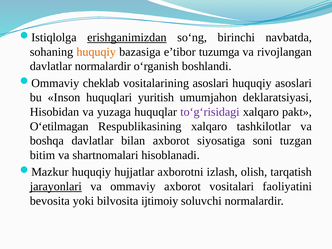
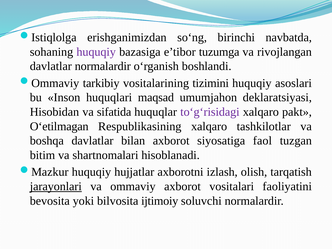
erishganimizdan underline: present -> none
huquqiy at (96, 52) colour: orange -> purple
cheklab: cheklab -> tarkibiy
vositalarining asoslari: asoslari -> tizimini
yuritish: yuritish -> maqsad
yuzaga: yuzaga -> sifatida
soni: soni -> faol
